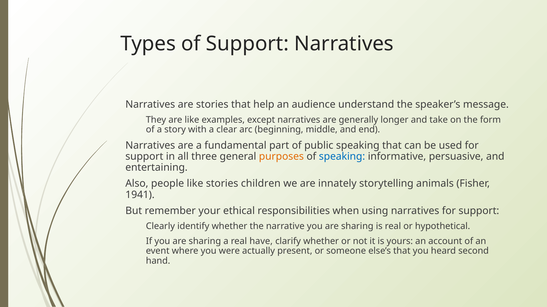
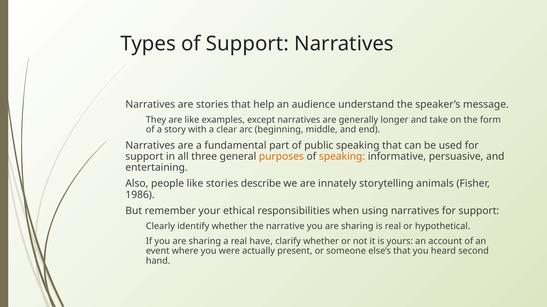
speaking at (342, 157) colour: blue -> orange
children: children -> describe
1941: 1941 -> 1986
